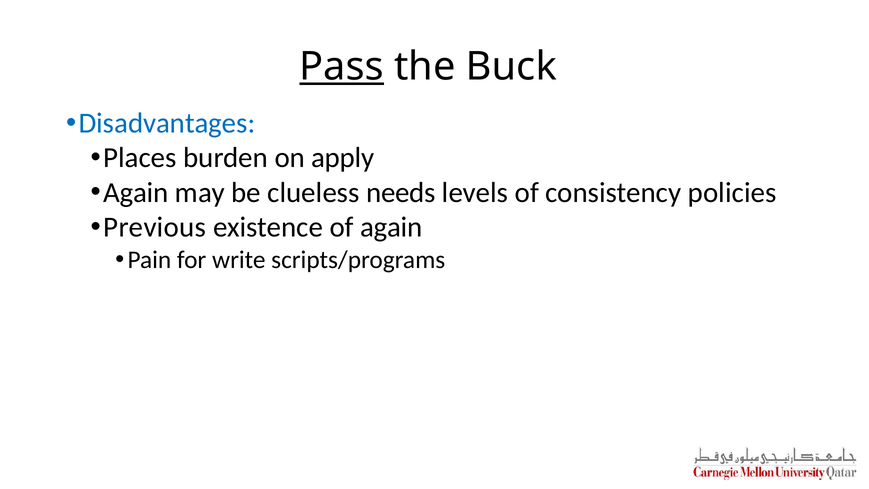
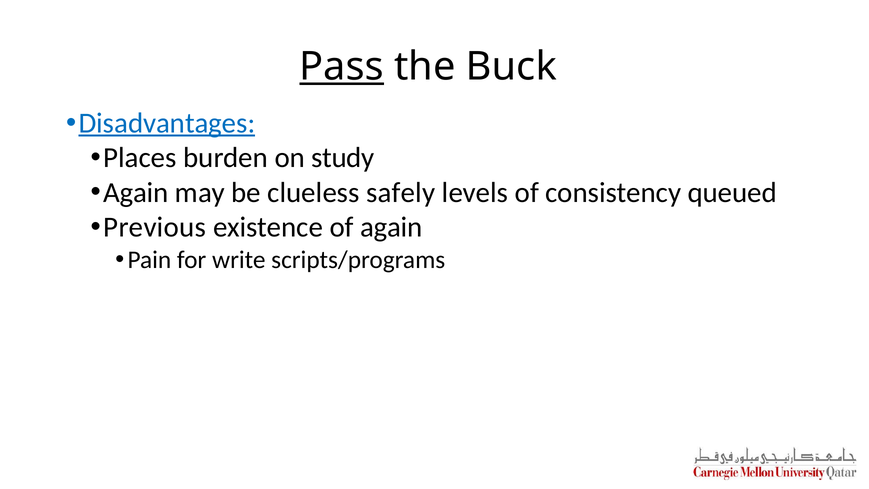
Disadvantages underline: none -> present
apply: apply -> study
needs: needs -> safely
policies: policies -> queued
